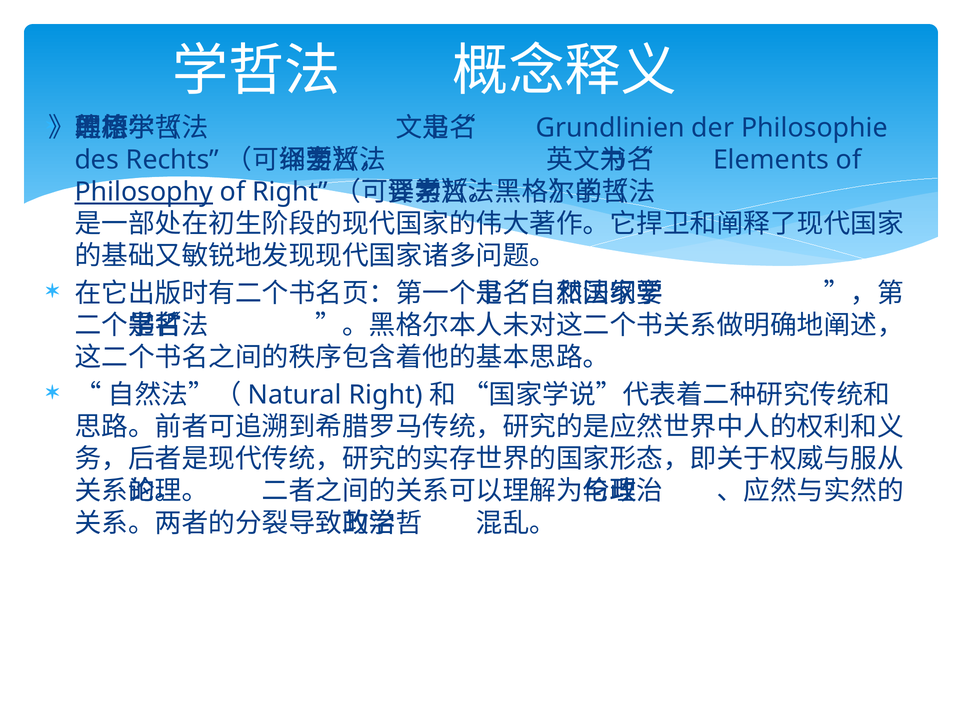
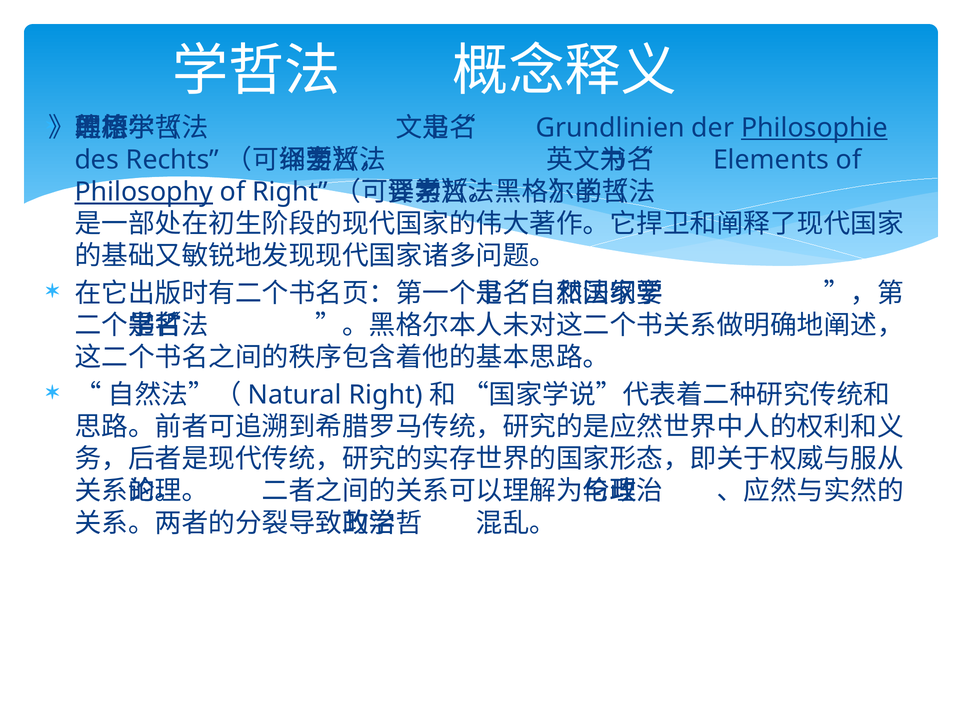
Philosophie underline: none -> present
